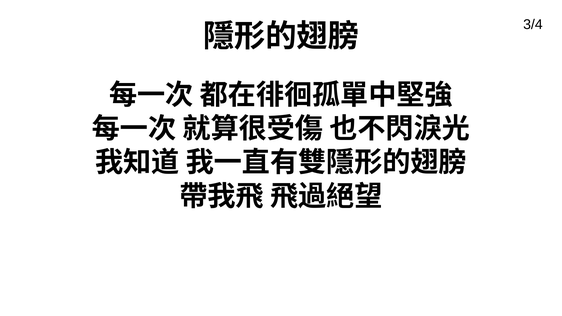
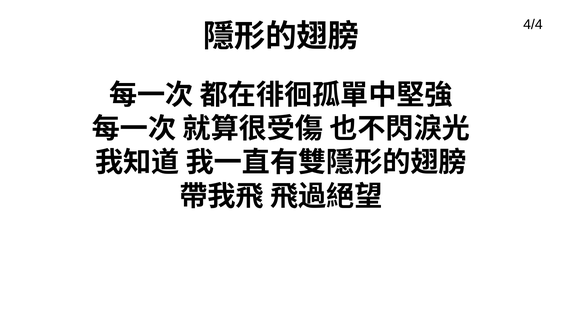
3/4: 3/4 -> 4/4
